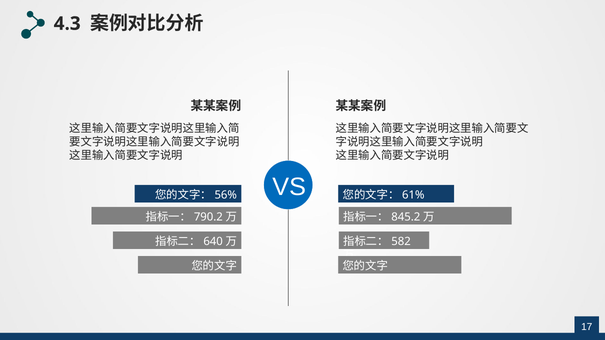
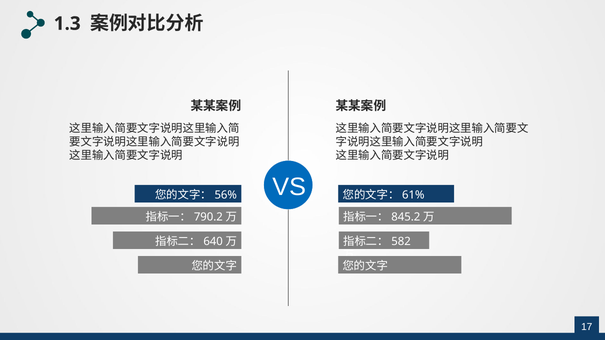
4.3: 4.3 -> 1.3
